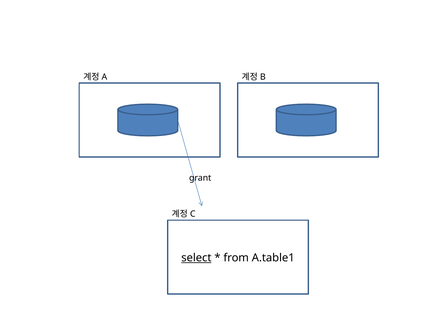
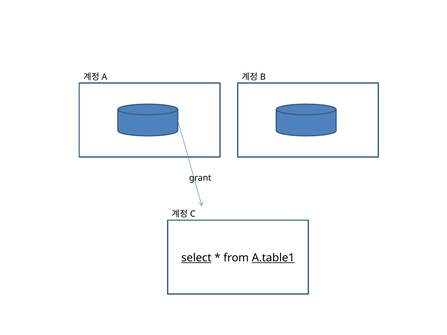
A.table1 underline: none -> present
